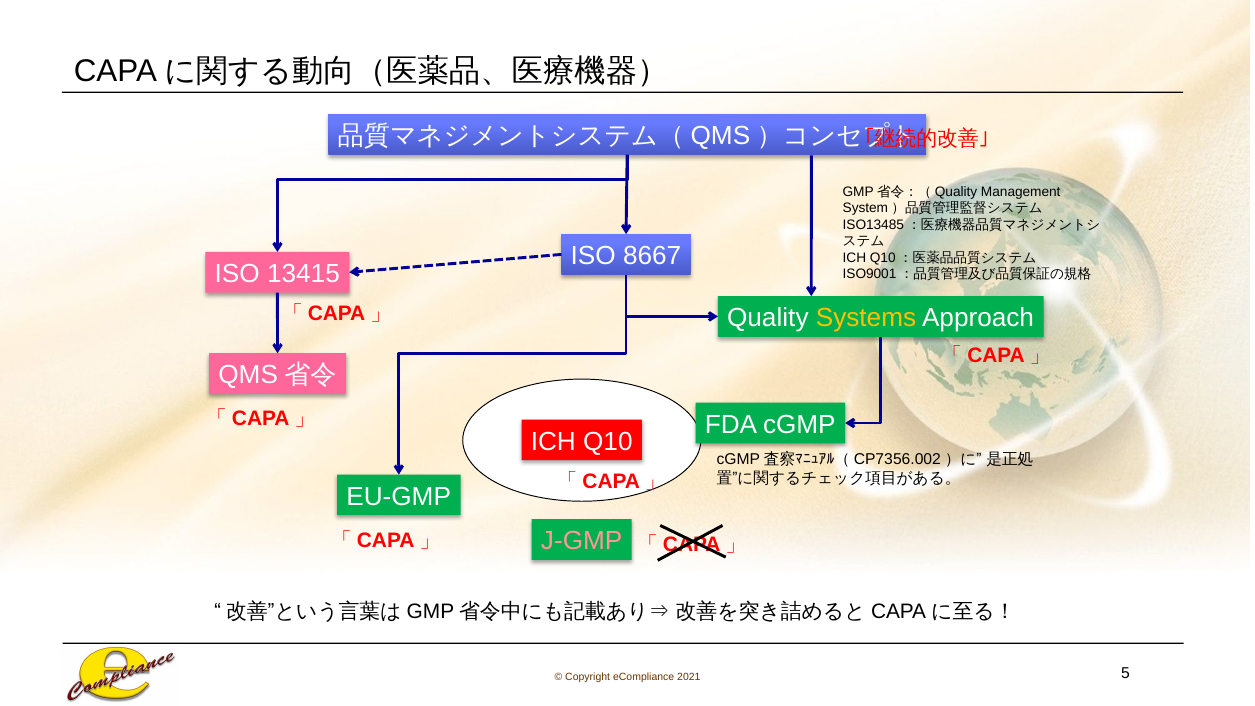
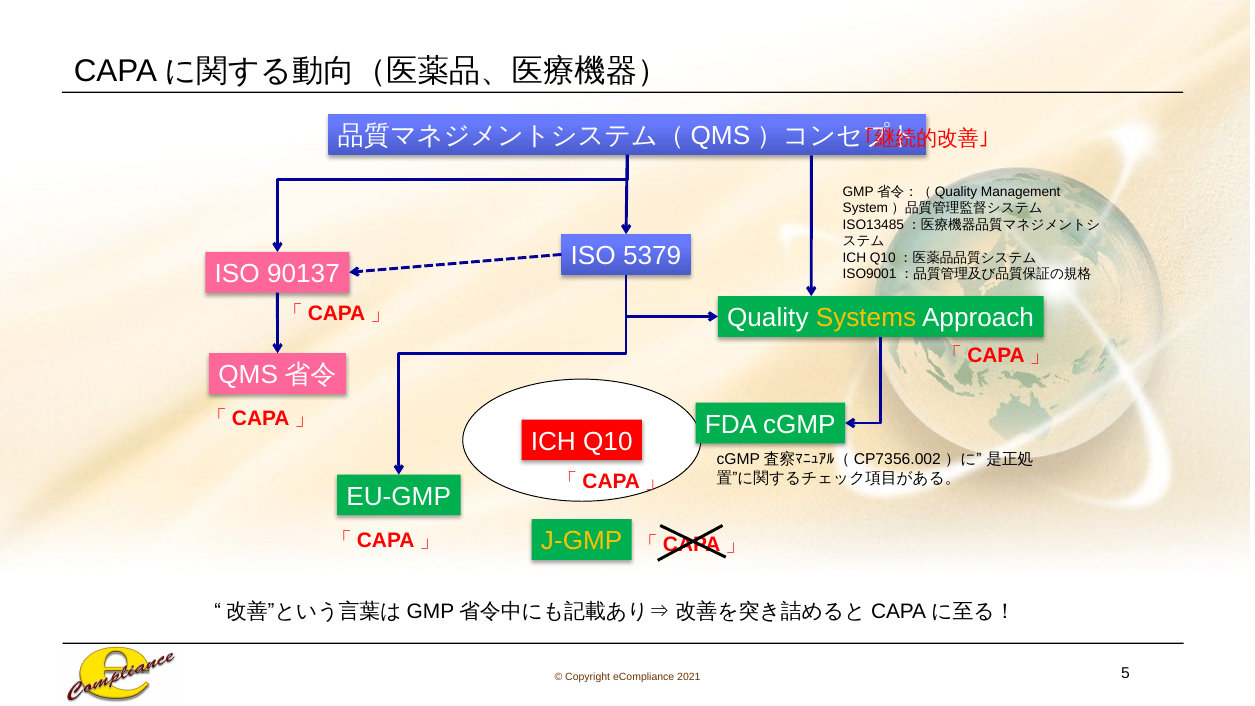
8667: 8667 -> 5379
13415: 13415 -> 90137
J-GMP colour: pink -> yellow
